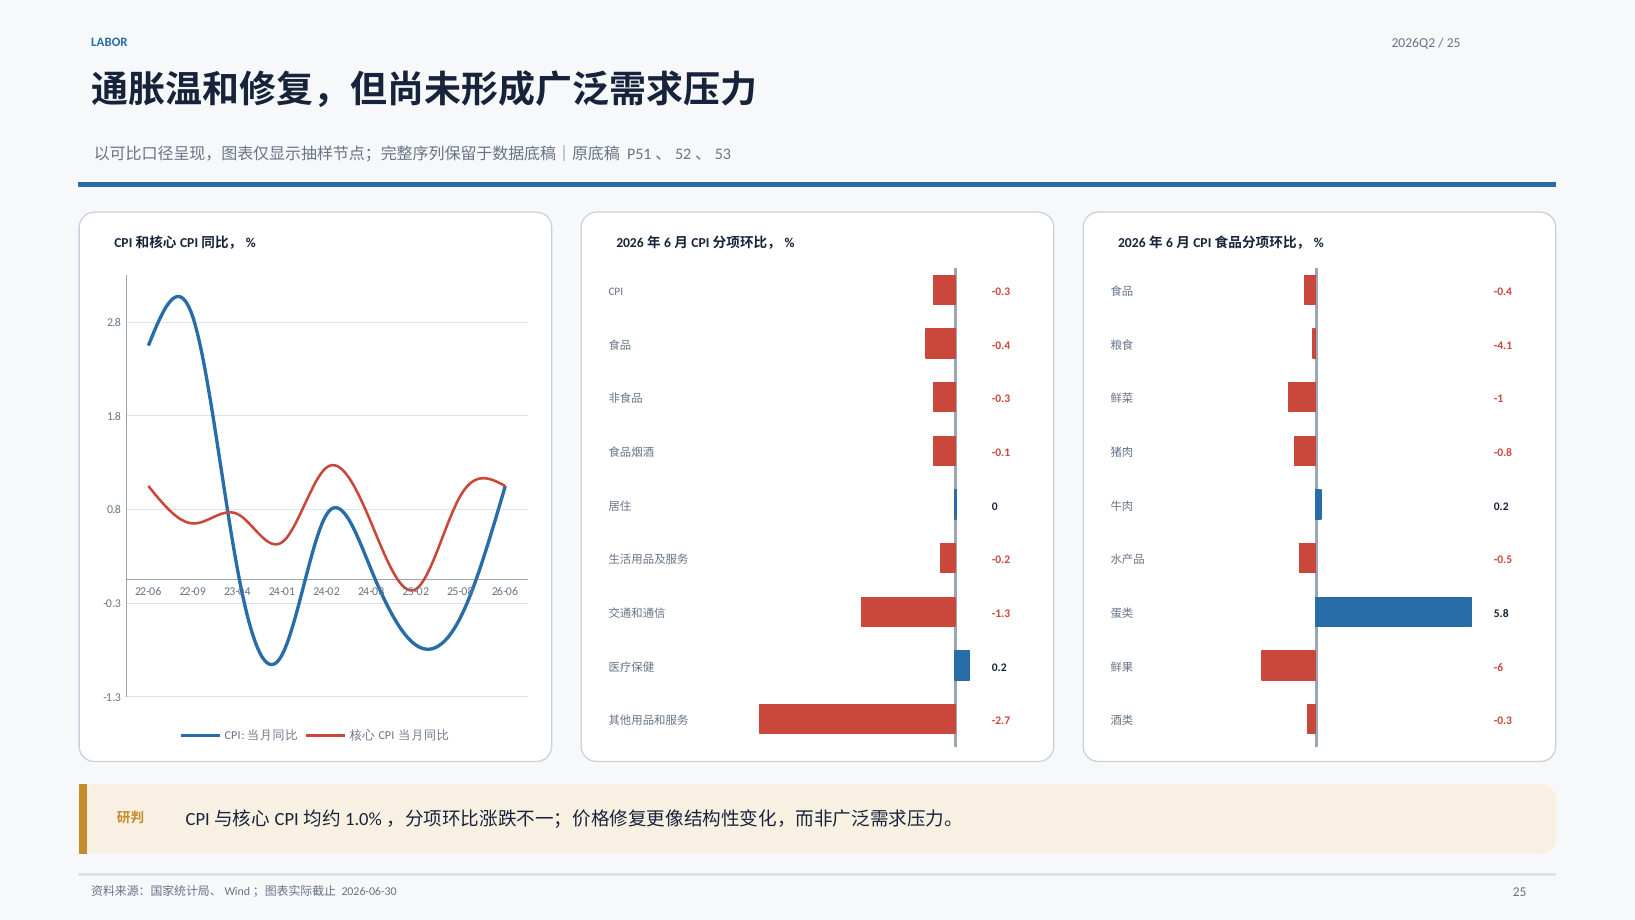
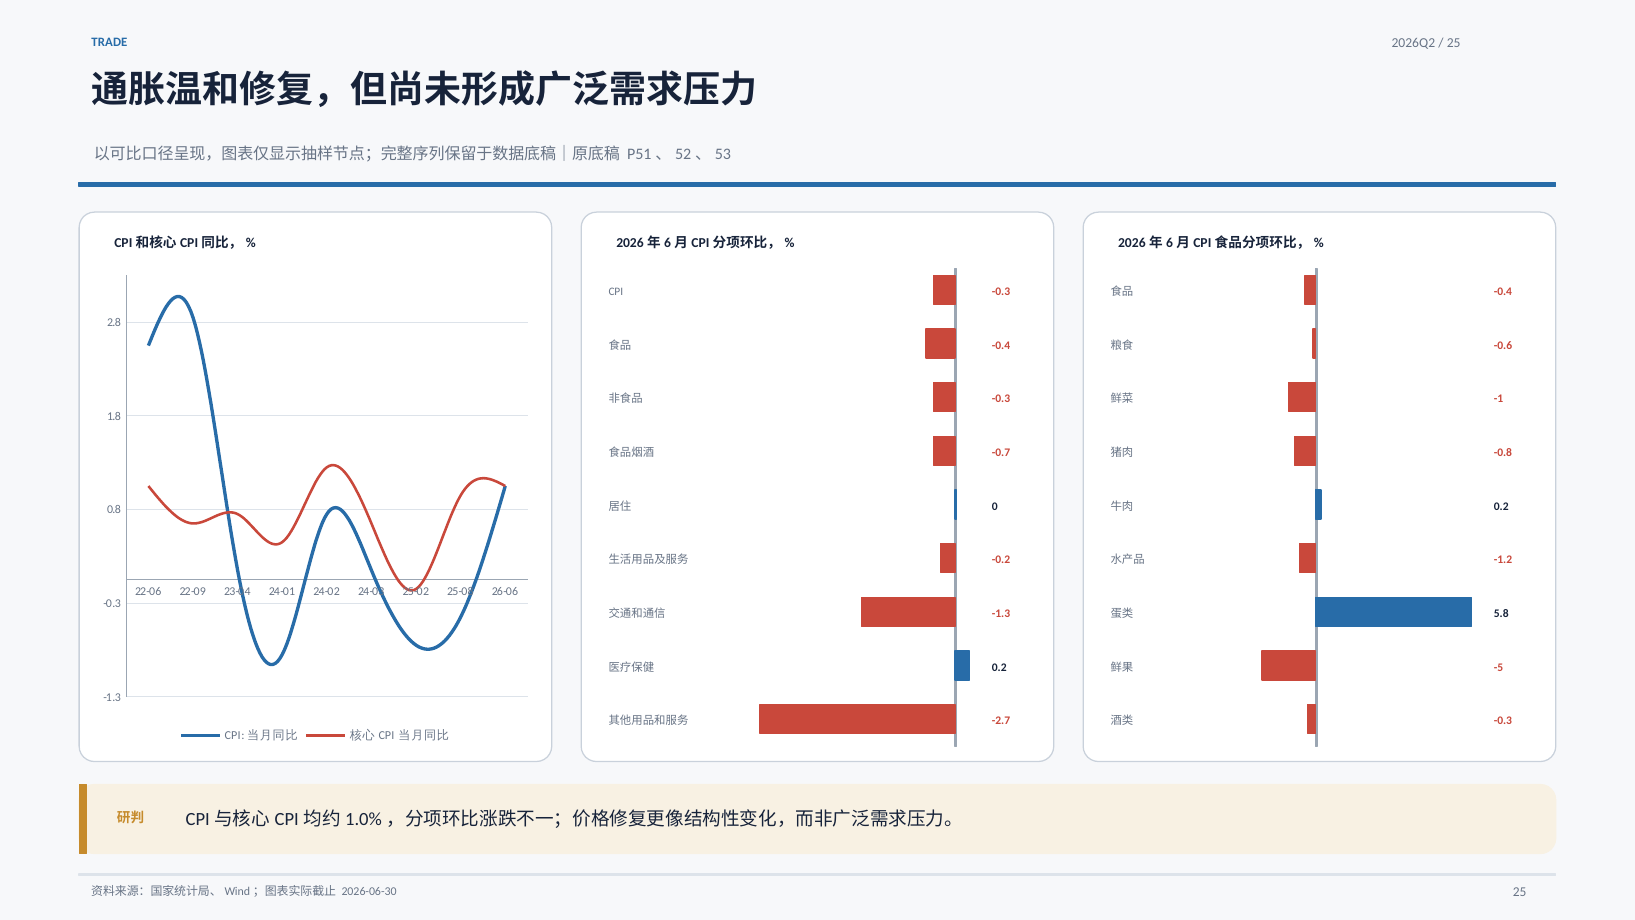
LABOR: LABOR -> TRADE
-4.1: -4.1 -> -0.6
-0.1: -0.1 -> -0.7
-0.5: -0.5 -> -1.2
-6: -6 -> -5
